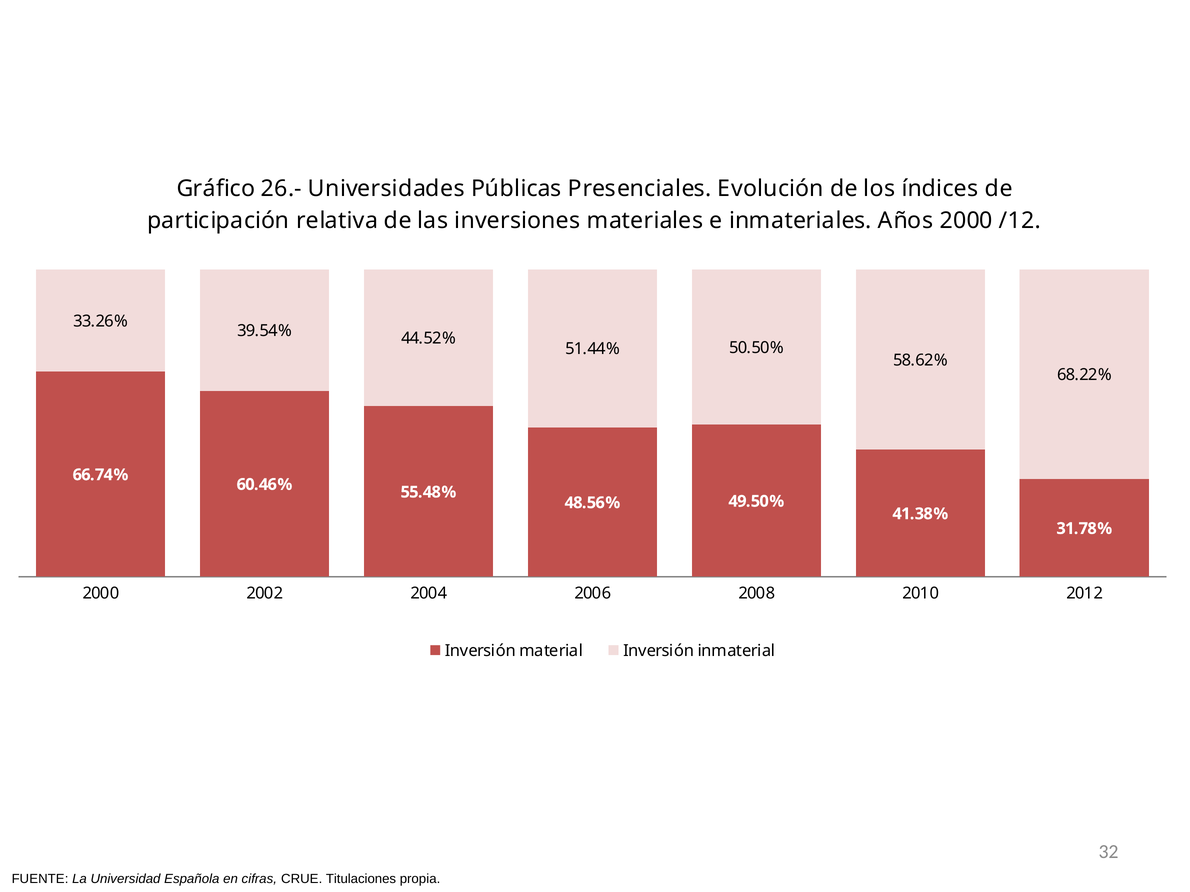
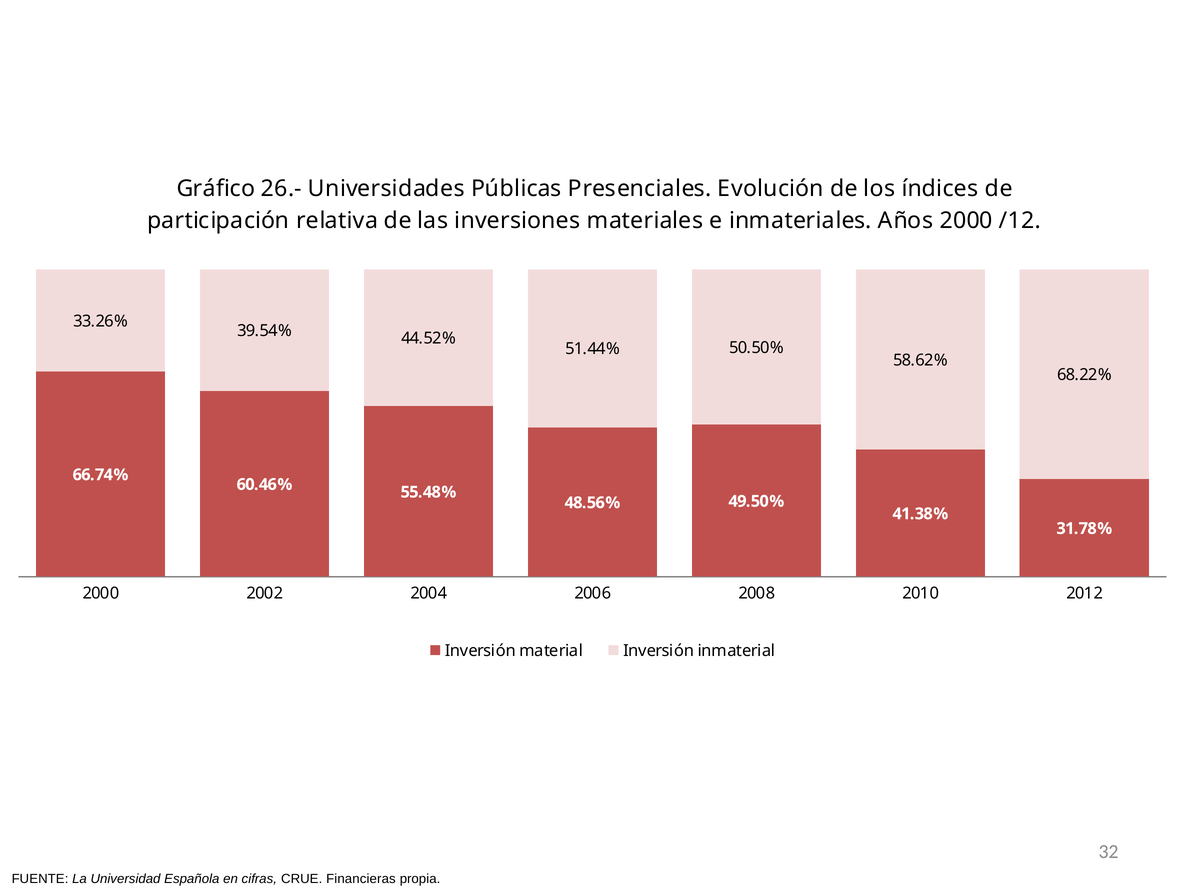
Titulaciones: Titulaciones -> Financieras
